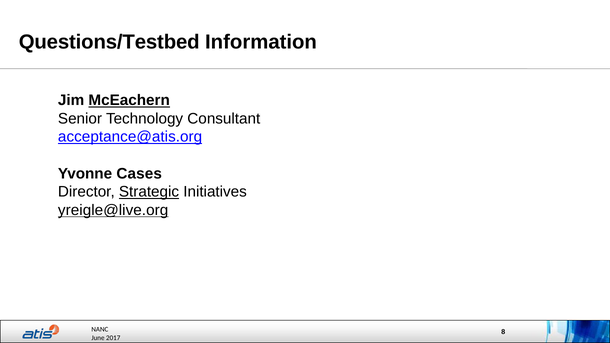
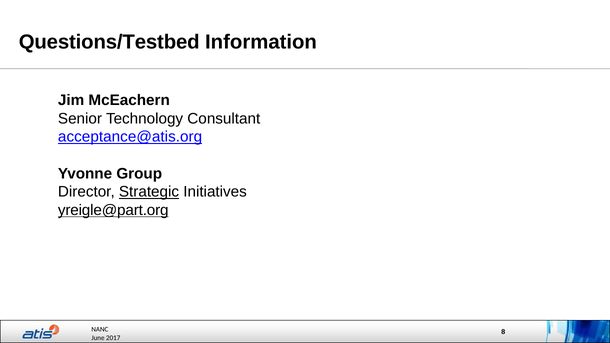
McEachern underline: present -> none
Cases: Cases -> Group
yreigle@live.org: yreigle@live.org -> yreigle@part.org
